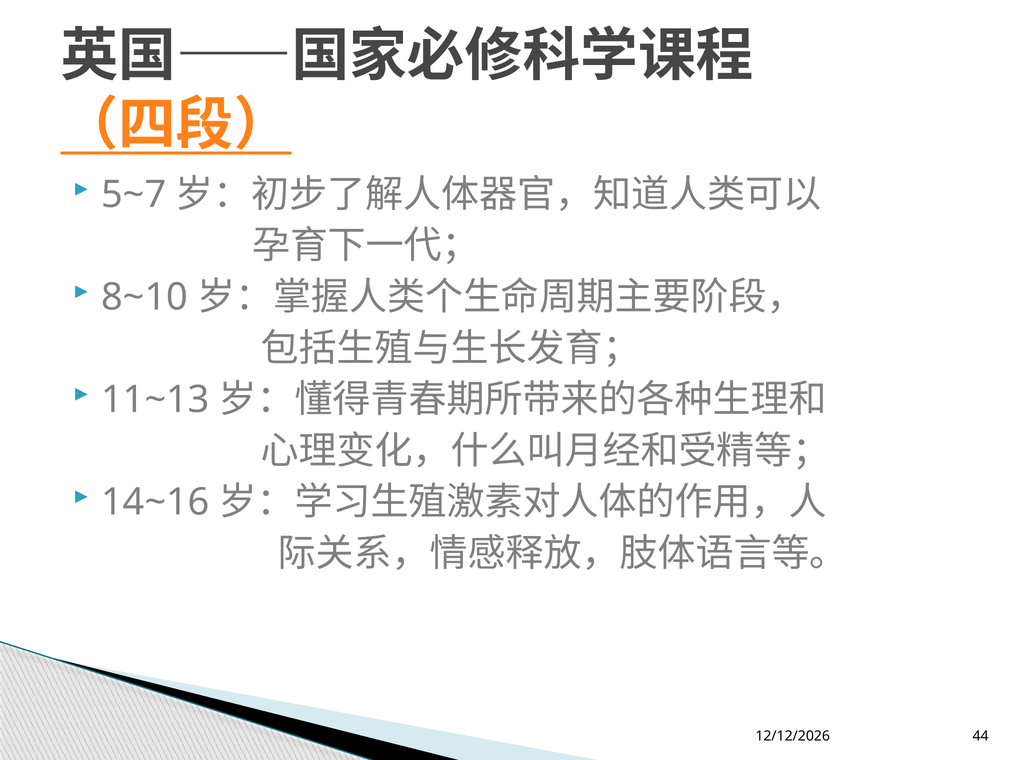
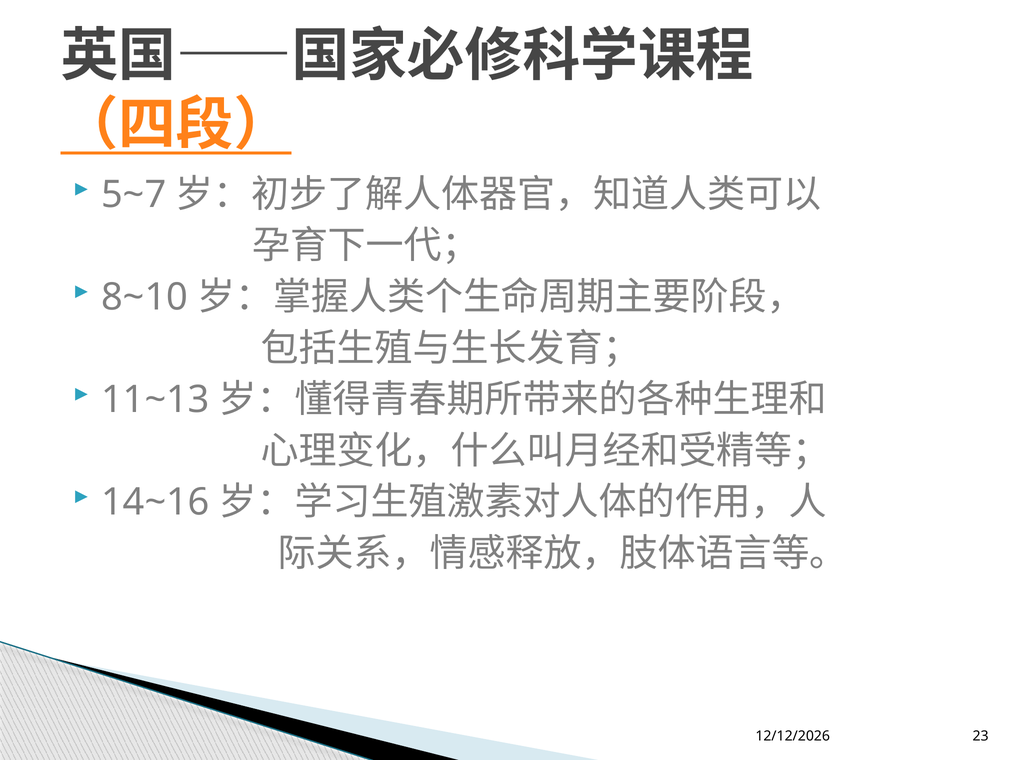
44: 44 -> 23
